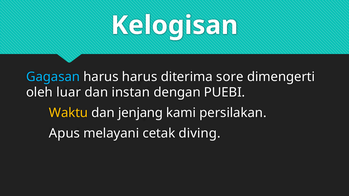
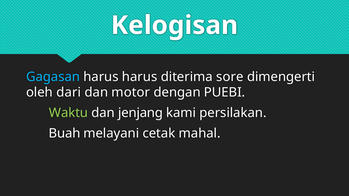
luar: luar -> dari
instan: instan -> motor
Waktu colour: yellow -> light green
Apus: Apus -> Buah
diving: diving -> mahal
